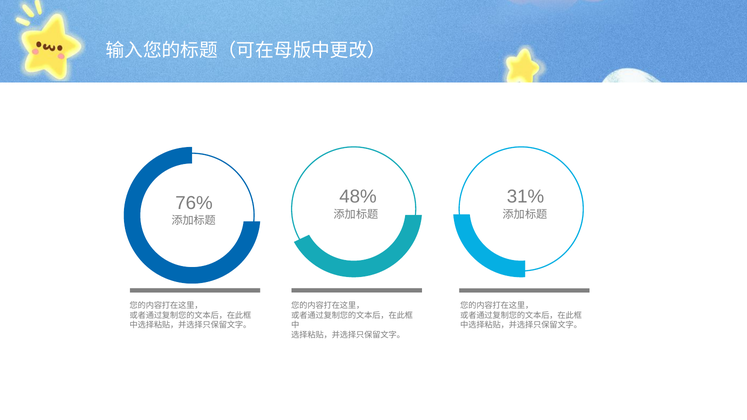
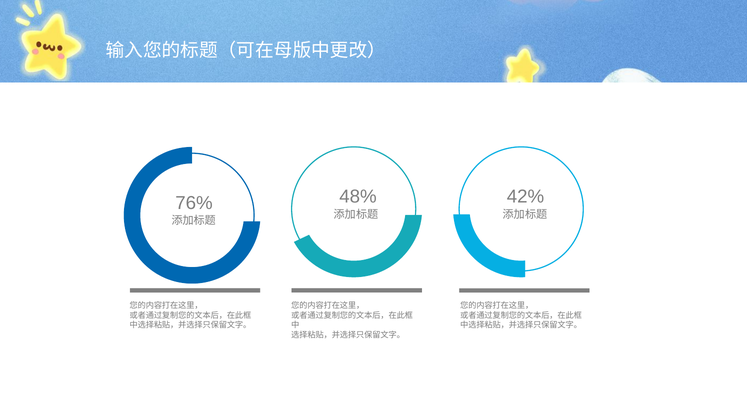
31%: 31% -> 42%
